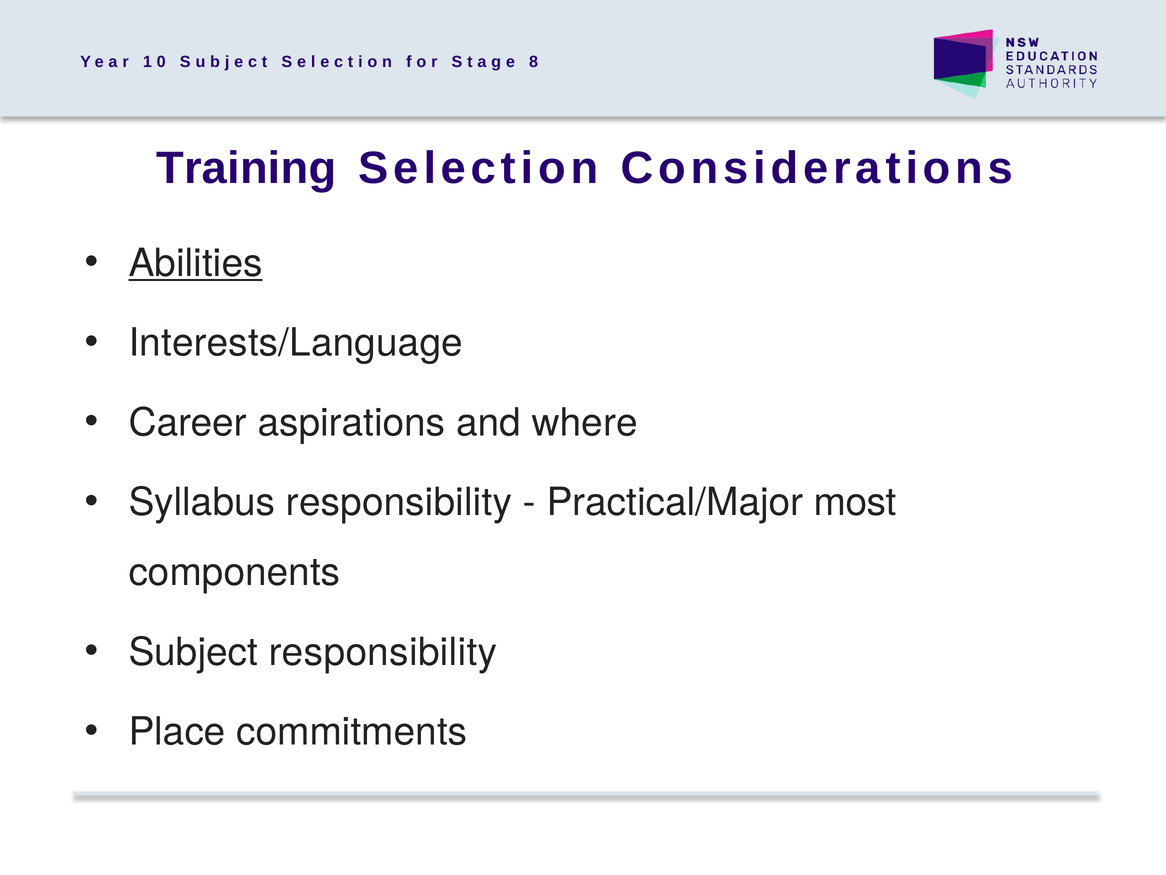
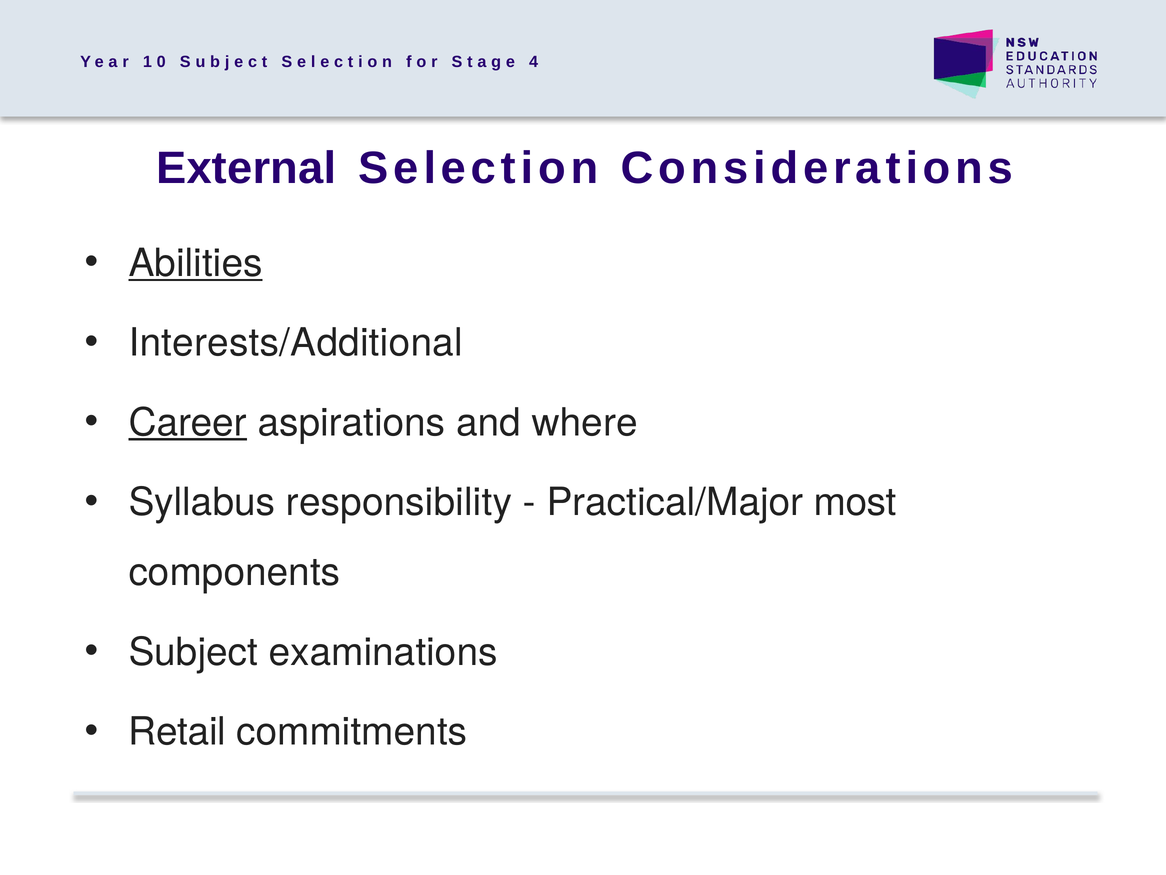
8: 8 -> 4
Training: Training -> External
Interests/Language: Interests/Language -> Interests/Additional
Career underline: none -> present
Subject responsibility: responsibility -> examinations
Place: Place -> Retail
